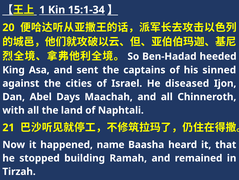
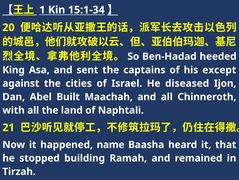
sinned: sinned -> except
Days: Days -> Built
